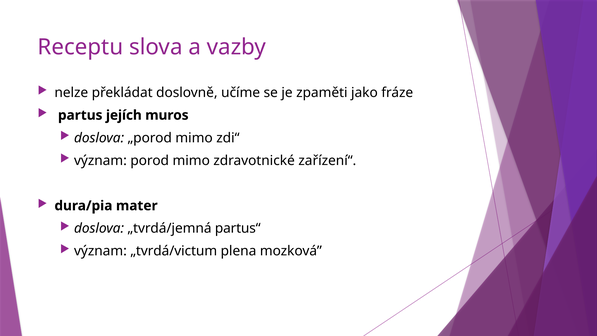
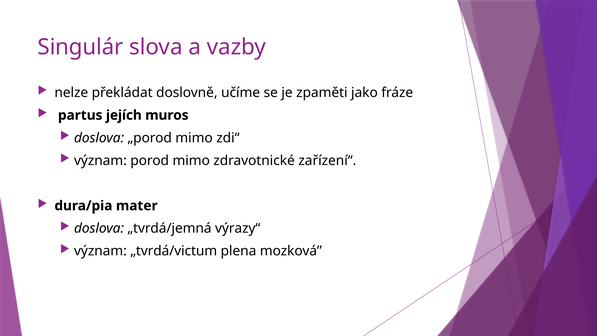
Receptu: Receptu -> Singulár
partus“: partus“ -> výrazy“
